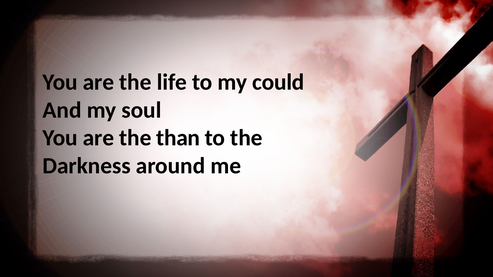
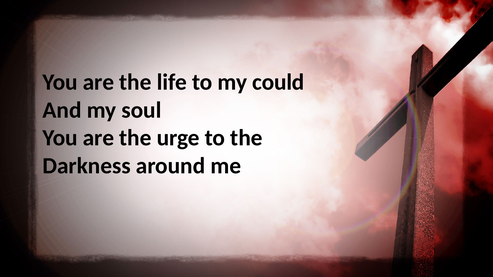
than: than -> urge
